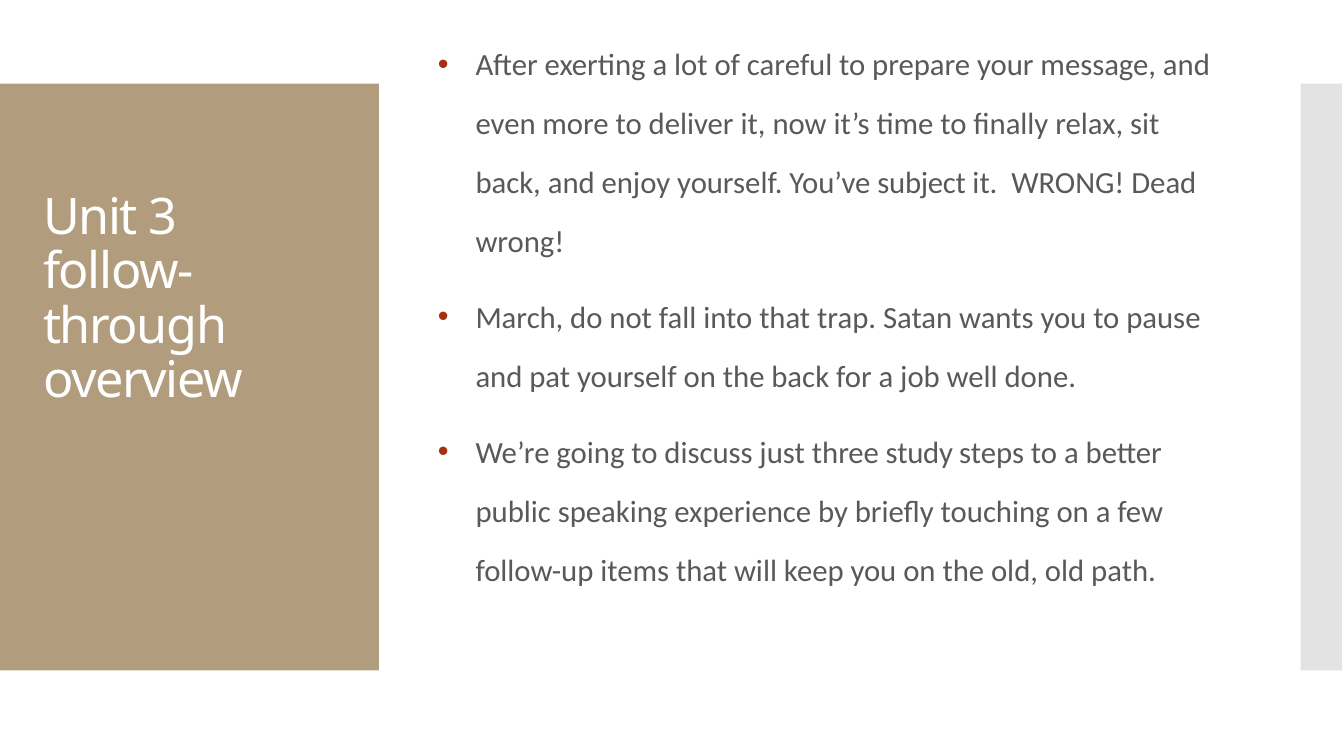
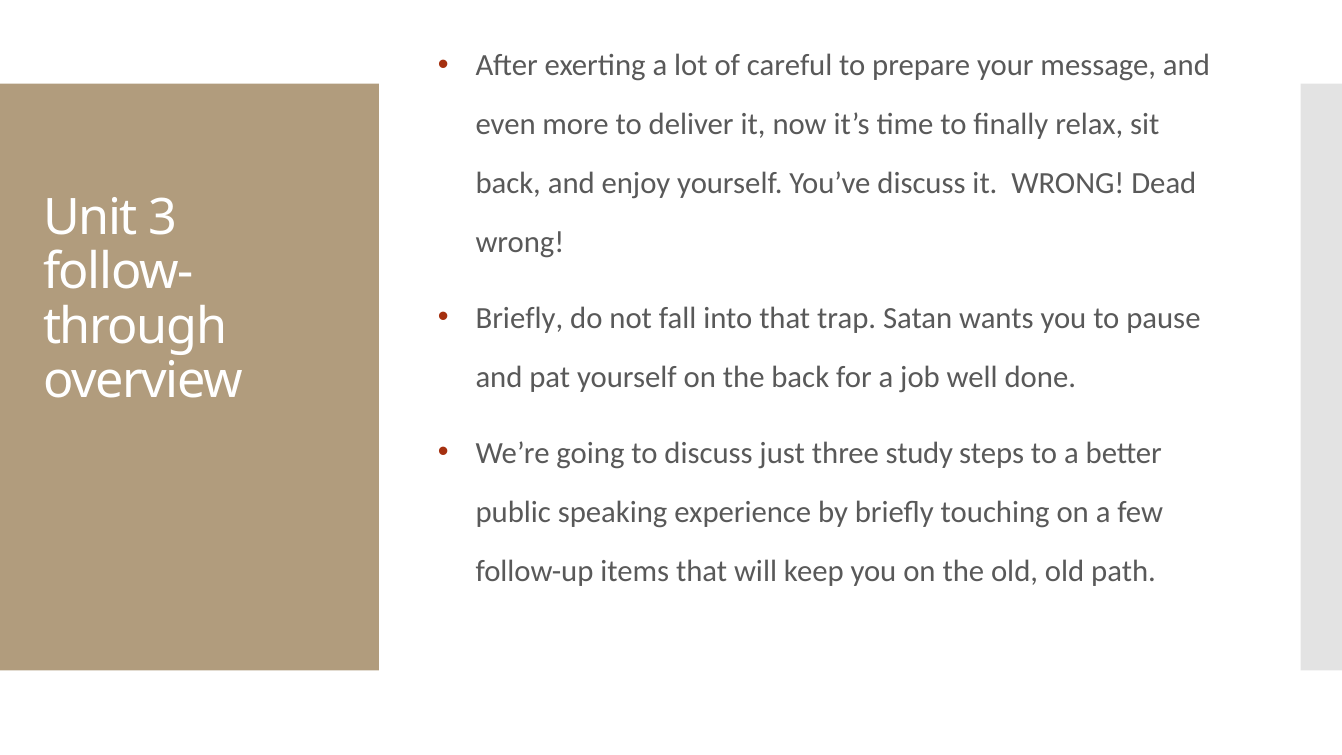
You’ve subject: subject -> discuss
March at (519, 318): March -> Briefly
